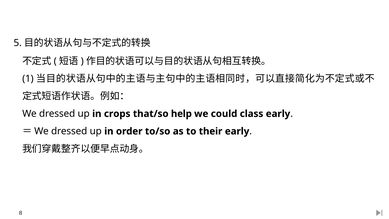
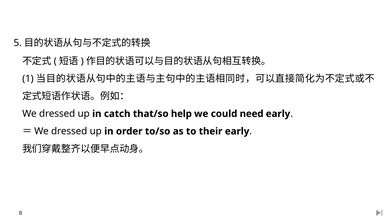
crops: crops -> catch
class: class -> need
